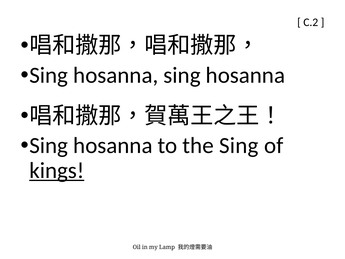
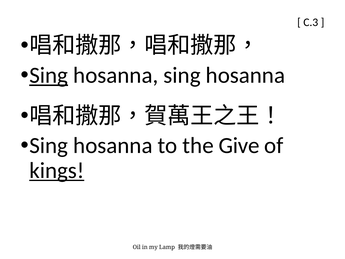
C.2: C.2 -> C.3
Sing at (49, 75) underline: none -> present
the Sing: Sing -> Give
